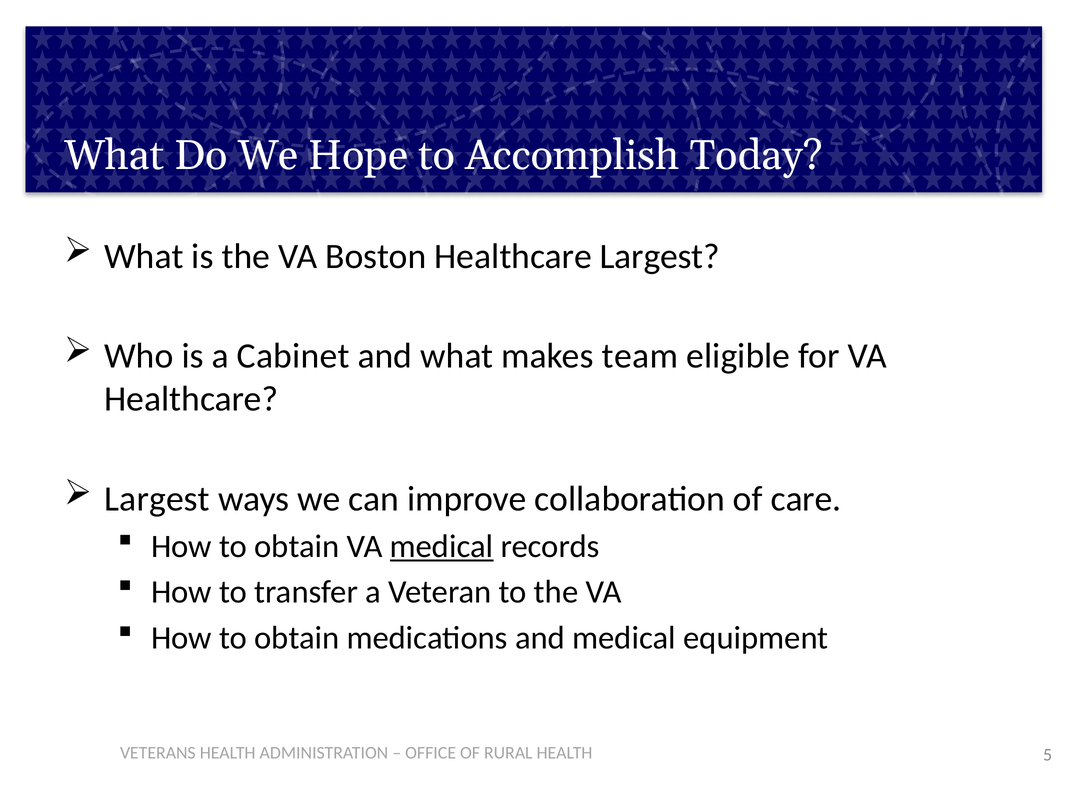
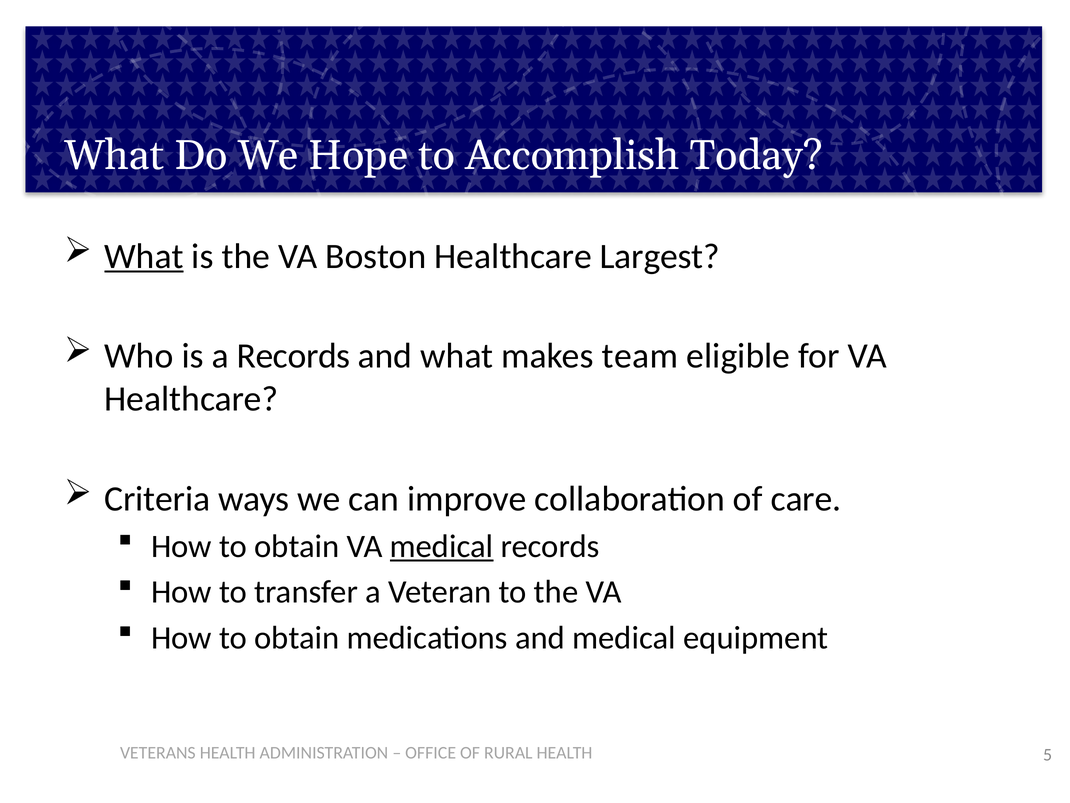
What at (144, 256) underline: none -> present
a Cabinet: Cabinet -> Records
Largest at (157, 499): Largest -> Criteria
